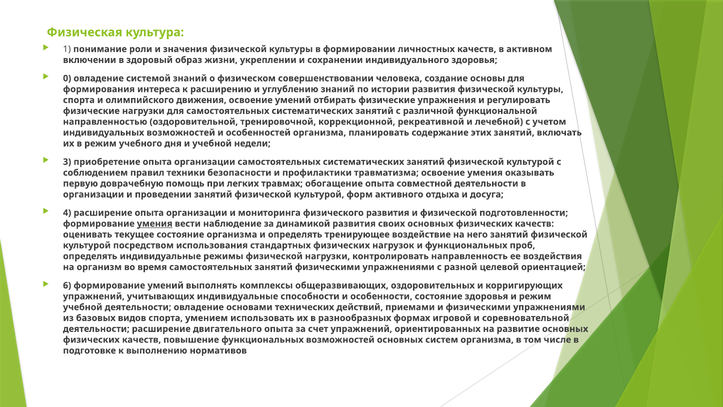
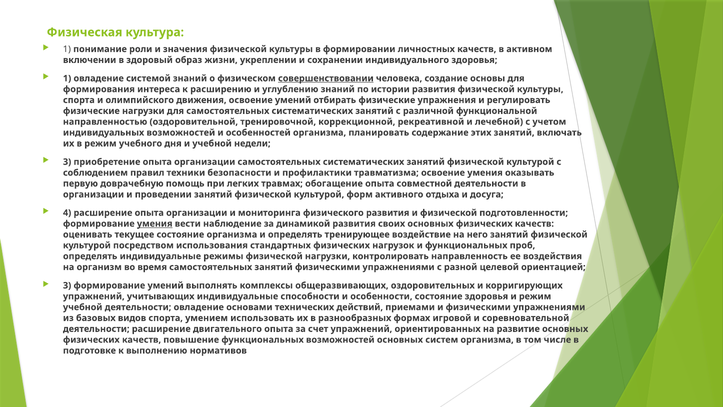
0 at (67, 78): 0 -> 1
совершенствовании underline: none -> present
6 at (67, 285): 6 -> 3
